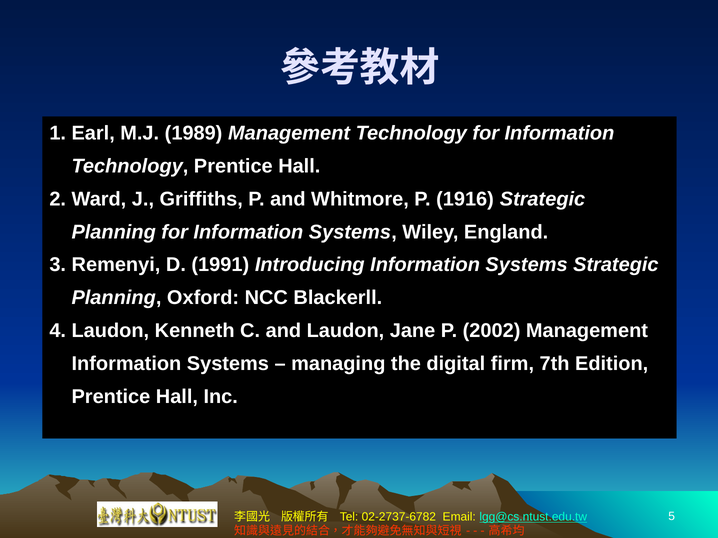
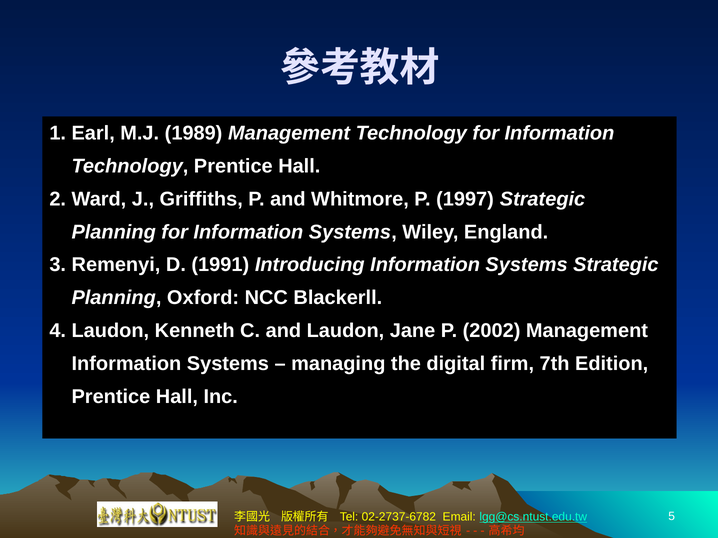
1916: 1916 -> 1997
